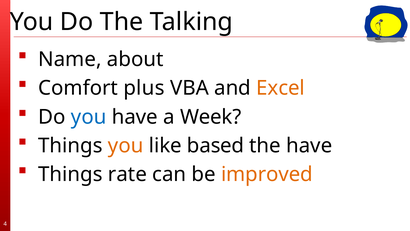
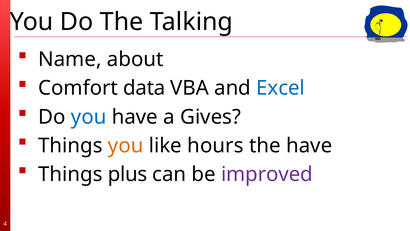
plus: plus -> data
Excel colour: orange -> blue
Week: Week -> Gives
based: based -> hours
rate: rate -> plus
improved colour: orange -> purple
